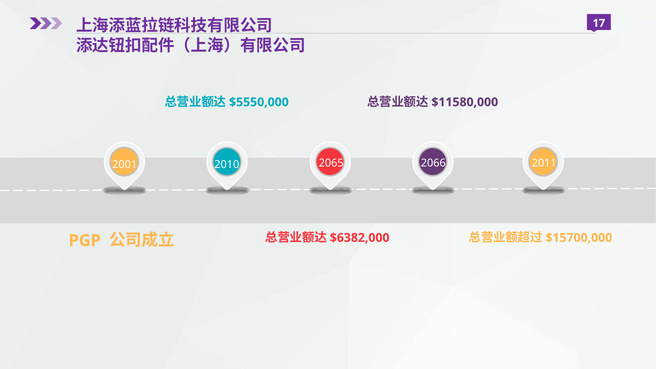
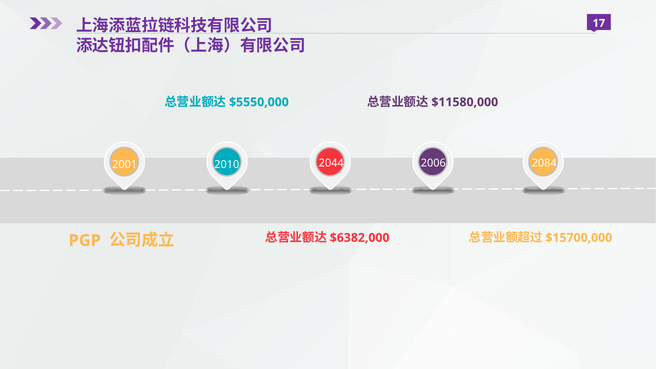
2065: 2065 -> 2044
2066: 2066 -> 2006
2011: 2011 -> 2084
